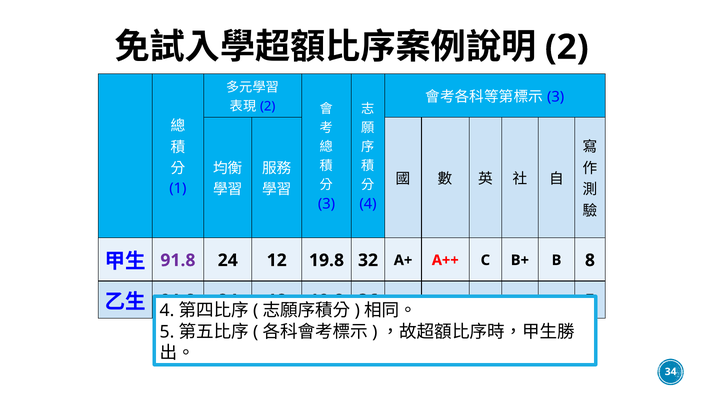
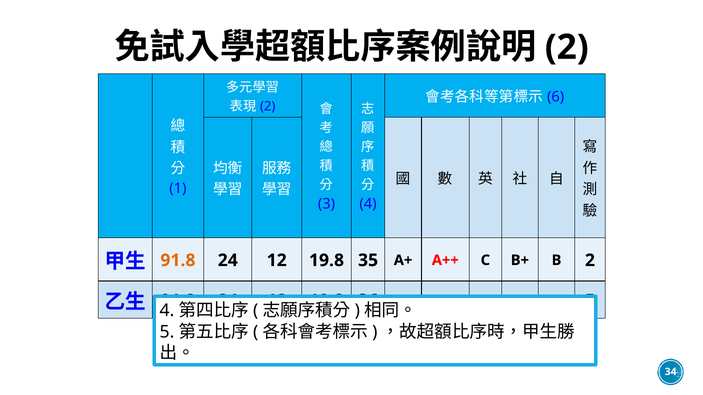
3 at (556, 97): 3 -> 6
91.8 at (178, 261) colour: purple -> orange
32: 32 -> 35
B 8: 8 -> 2
